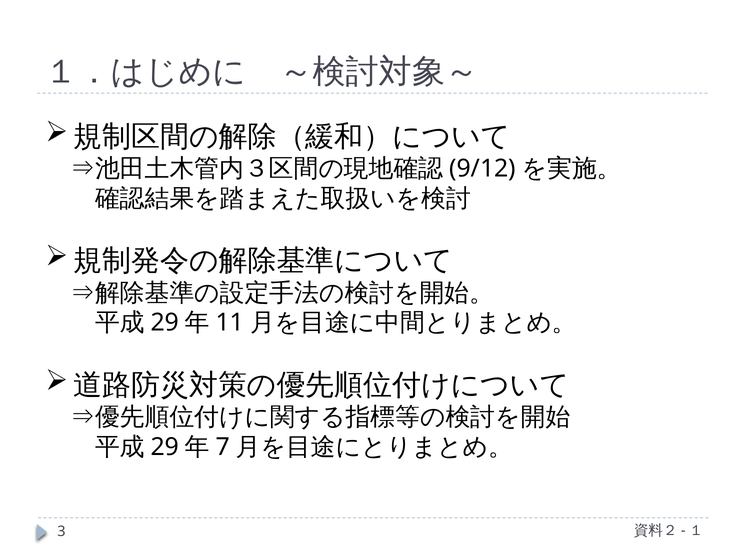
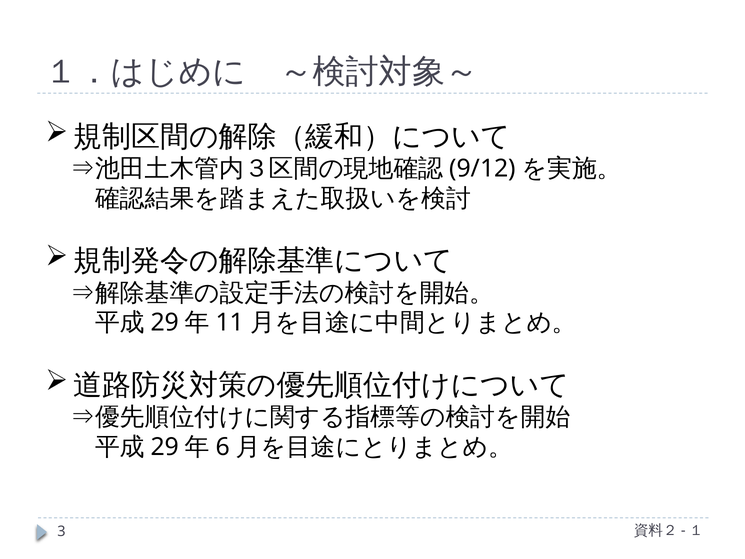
7: 7 -> 6
